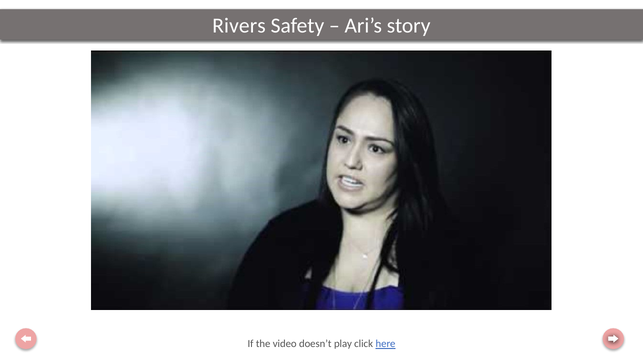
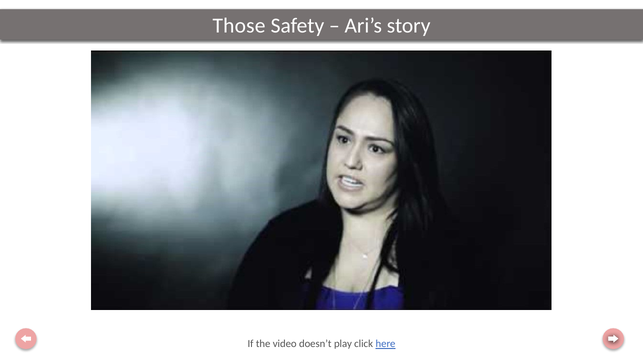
Rivers: Rivers -> Those
